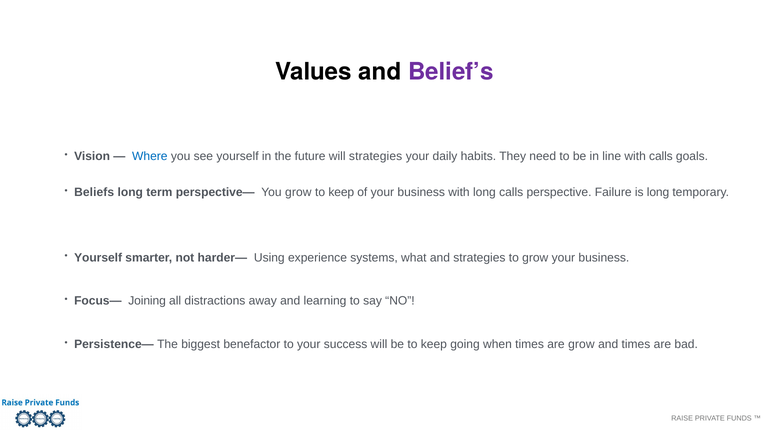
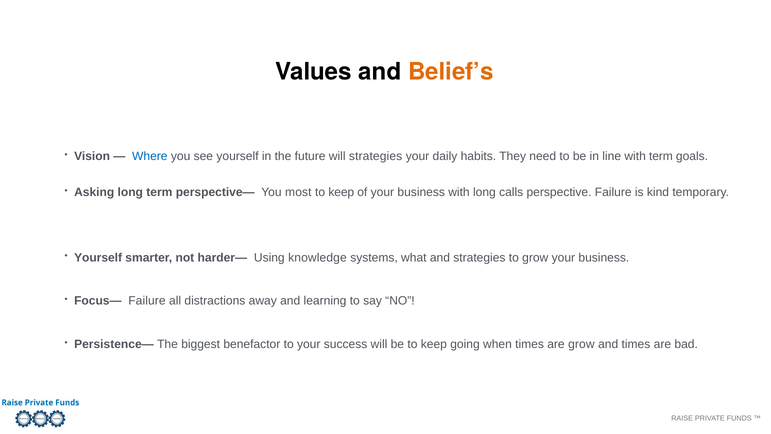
Belief’s colour: purple -> orange
with calls: calls -> term
Beliefs: Beliefs -> Asking
You grow: grow -> most
is long: long -> kind
experience: experience -> knowledge
Focus— Joining: Joining -> Failure
